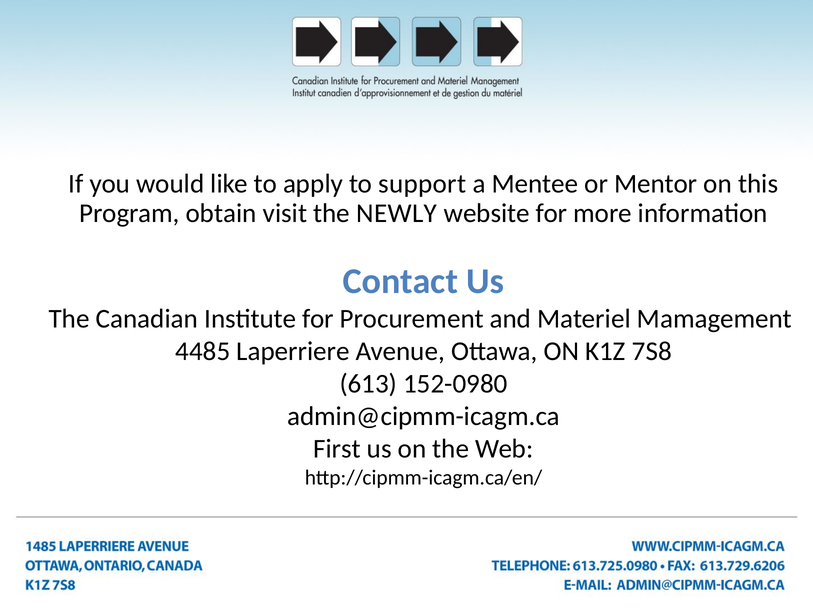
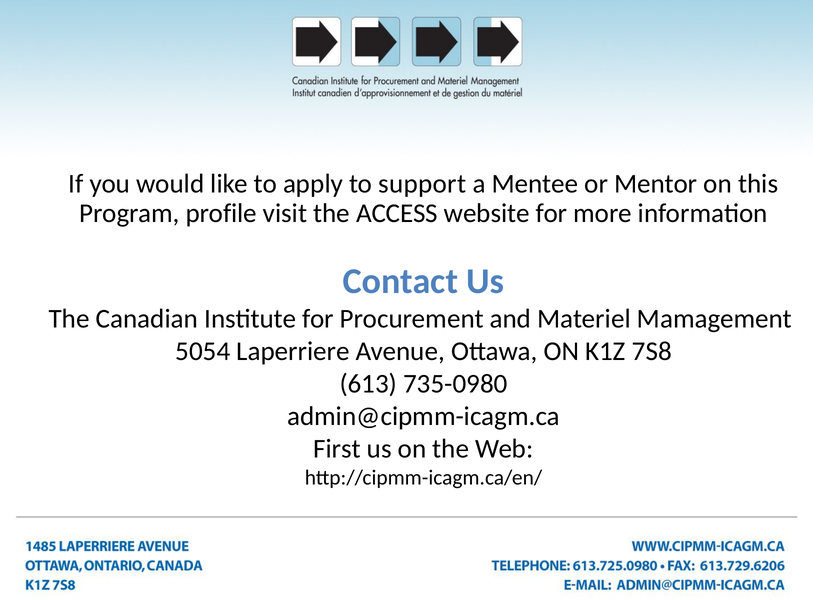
obtain: obtain -> profile
NEWLY: NEWLY -> ACCESS
4485: 4485 -> 5054
152-0980: 152-0980 -> 735-0980
